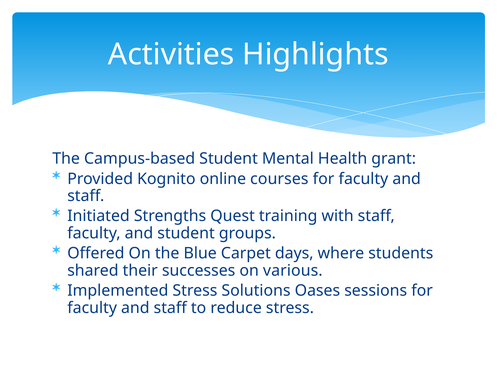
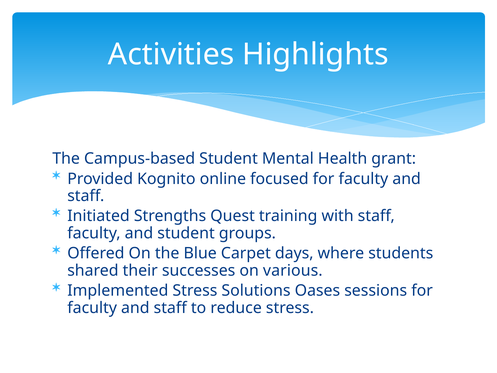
courses: courses -> focused
